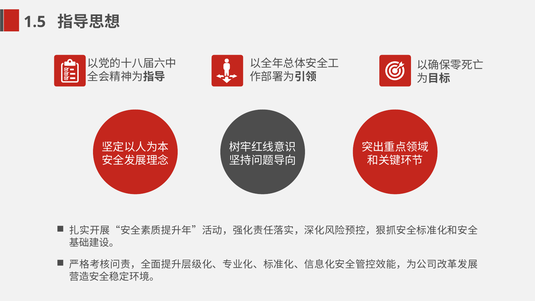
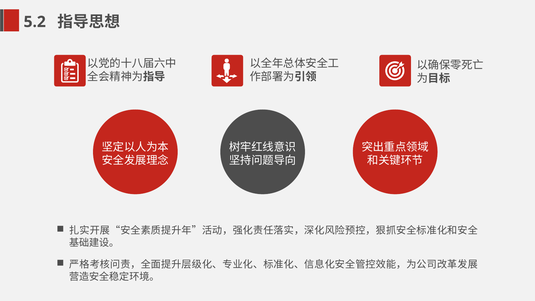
1.5: 1.5 -> 5.2
